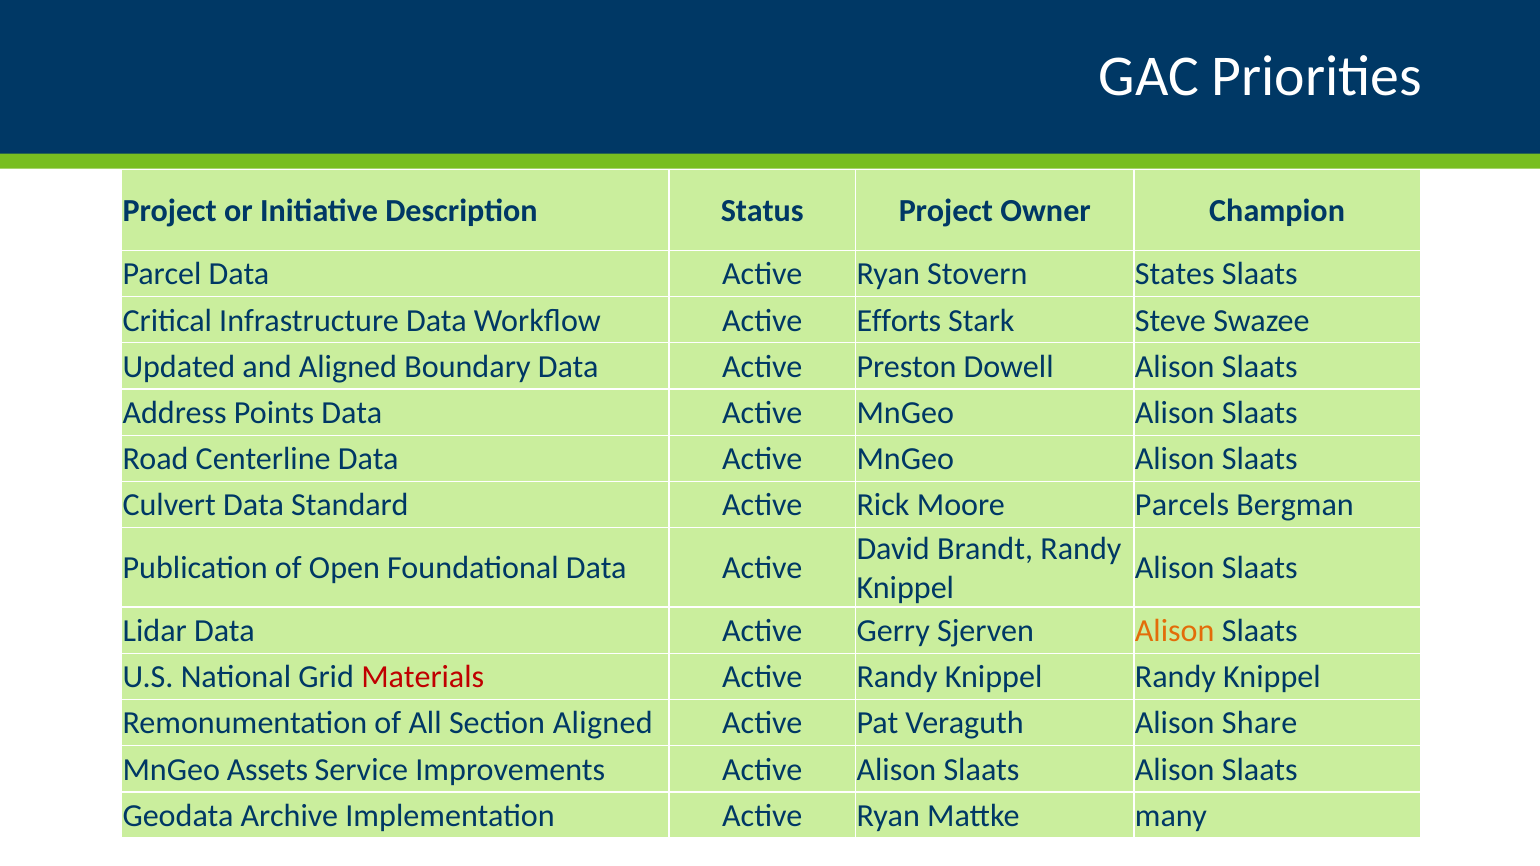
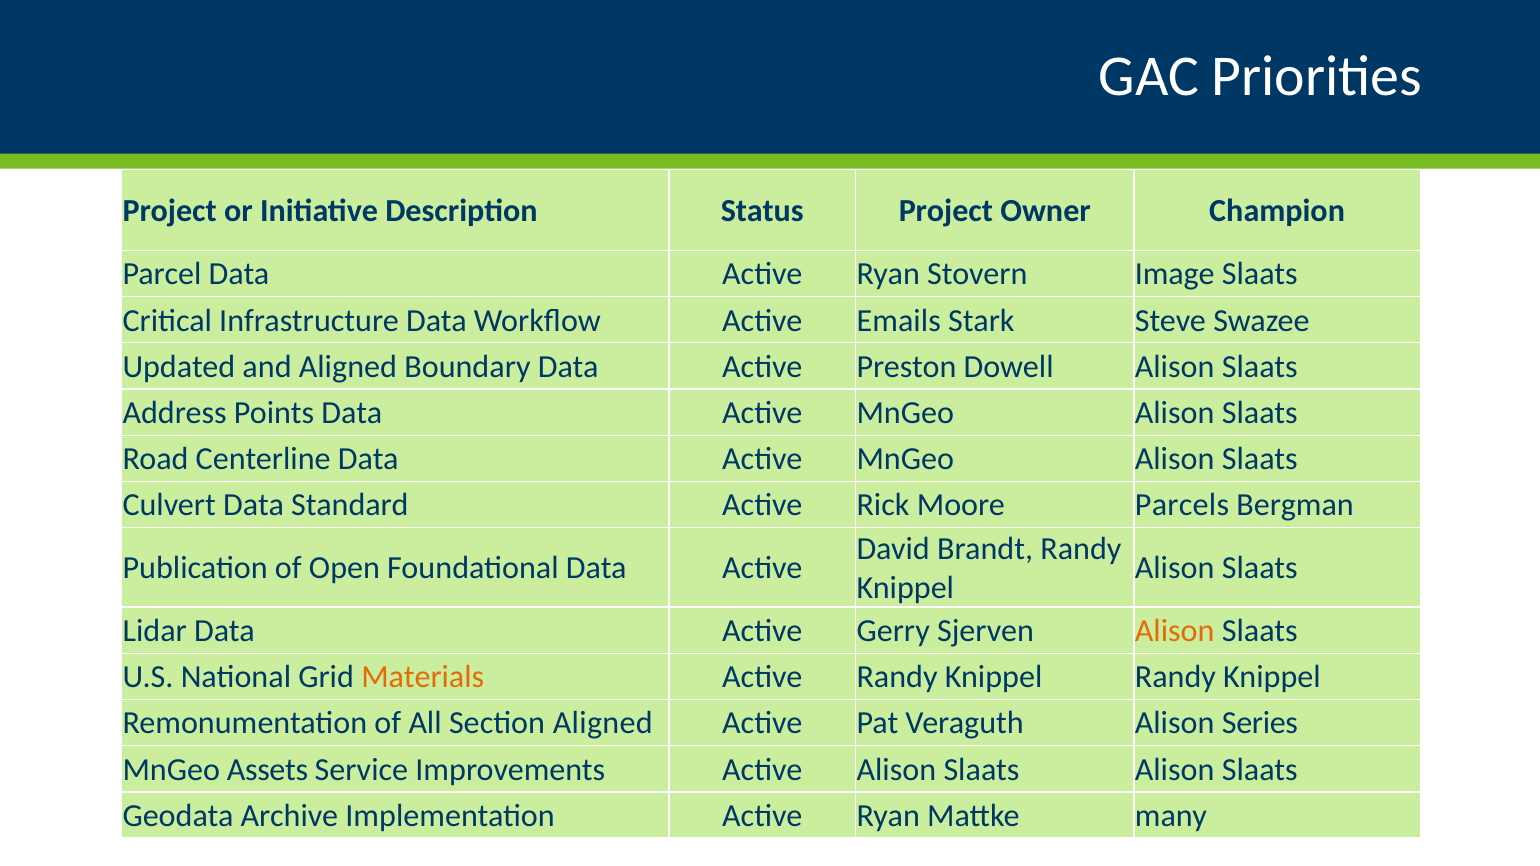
States: States -> Image
Efforts: Efforts -> Emails
Materials colour: red -> orange
Share: Share -> Series
